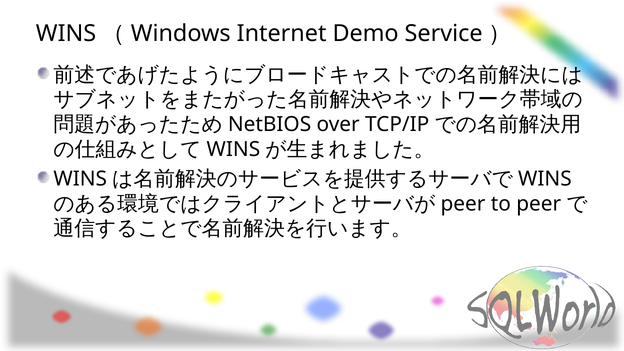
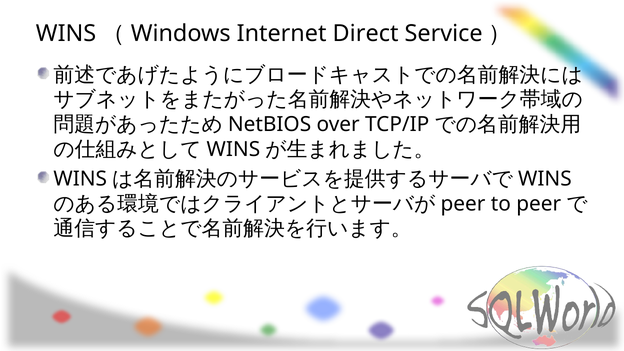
Demo: Demo -> Direct
